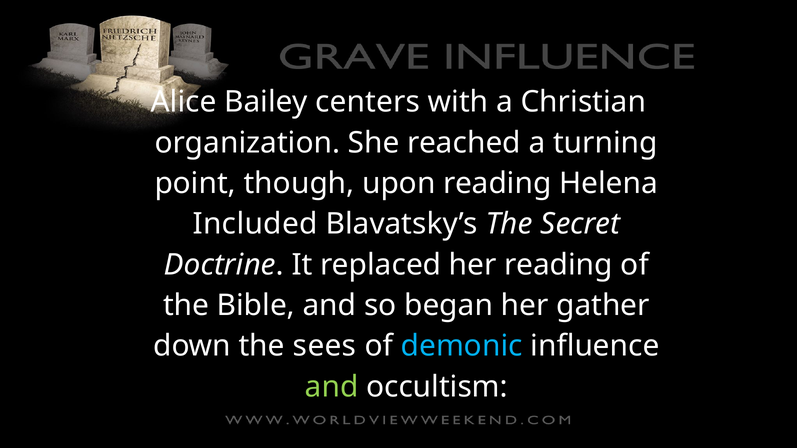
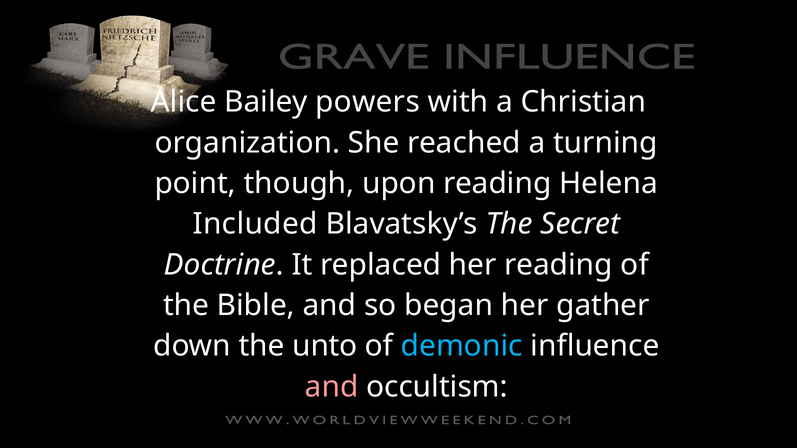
centers: centers -> powers
sees: sees -> unto
and at (332, 387) colour: light green -> pink
